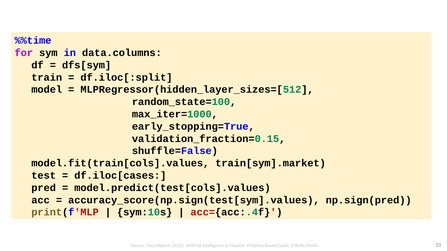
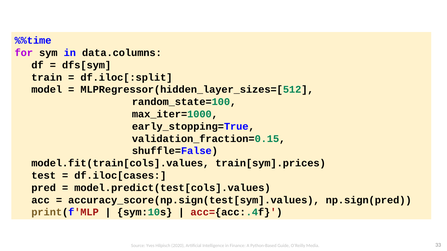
train[sym].market: train[sym].market -> train[sym].prices
